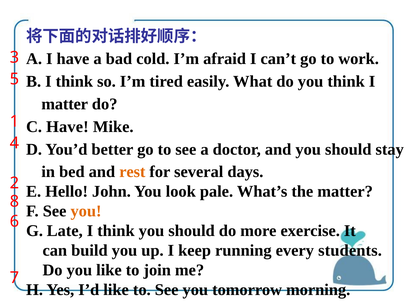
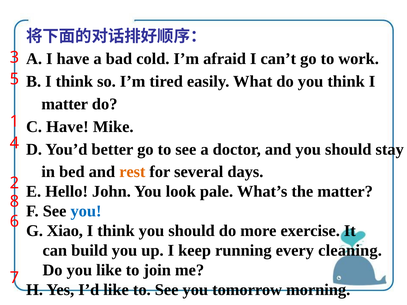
you at (86, 211) colour: orange -> blue
Late: Late -> Xiao
students: students -> cleaning
